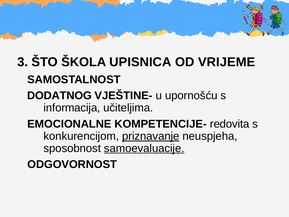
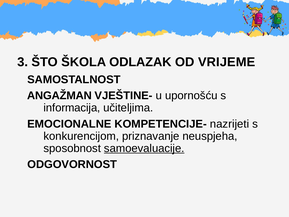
UPISNICA: UPISNICA -> ODLAZAK
DODATNOG: DODATNOG -> ANGAŽMAN
redovita: redovita -> nazrijeti
priznavanje underline: present -> none
